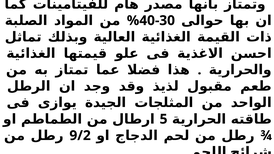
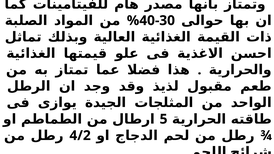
9/2: 9/2 -> 4/2
